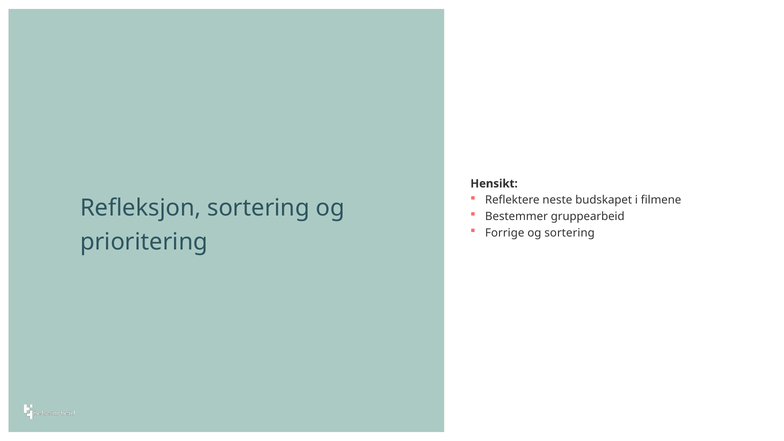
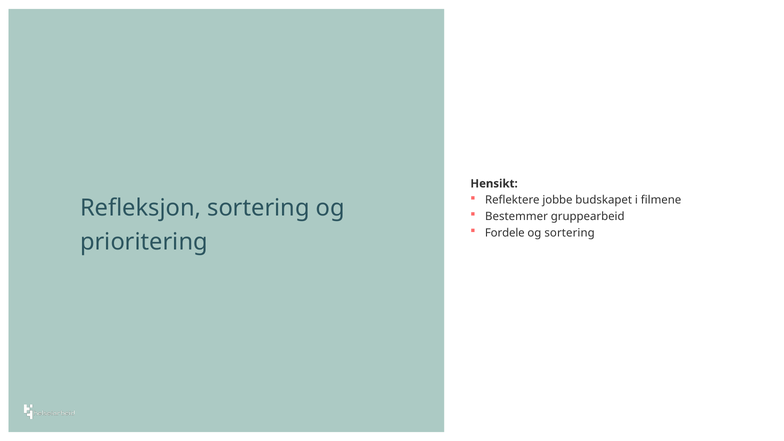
neste: neste -> jobbe
Forrige: Forrige -> Fordele
